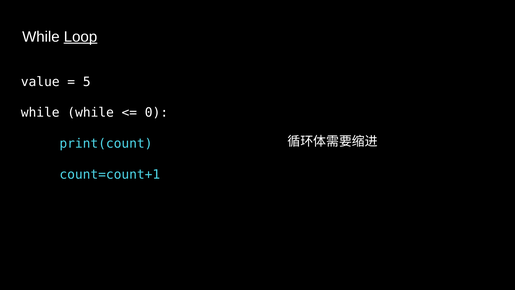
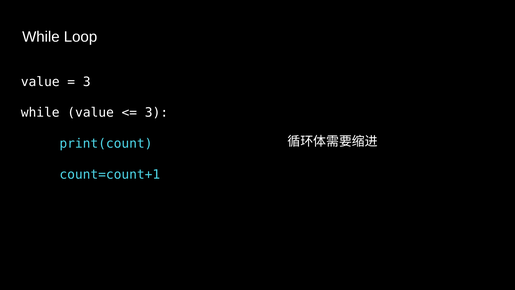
Loop underline: present -> none
5 at (87, 82): 5 -> 3
while while: while -> value
0 at (156, 113): 0 -> 3
